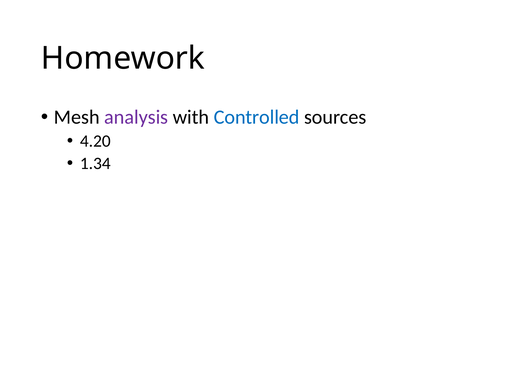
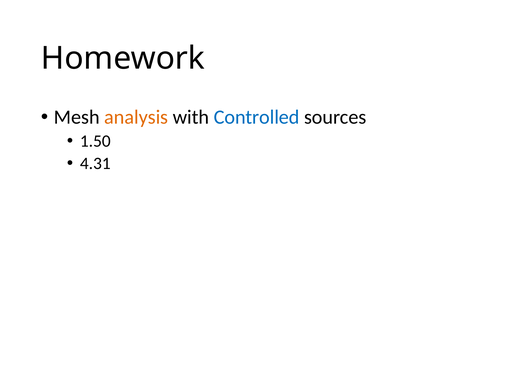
analysis colour: purple -> orange
4.20: 4.20 -> 1.50
1.34: 1.34 -> 4.31
